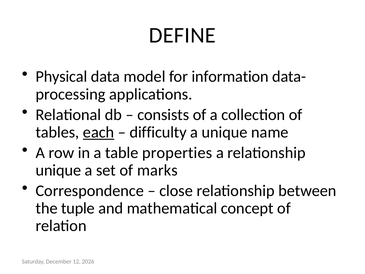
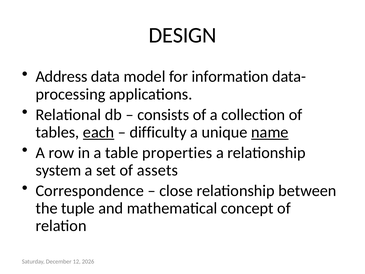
DEFINE: DEFINE -> DESIGN
Physical: Physical -> Address
name underline: none -> present
unique at (58, 170): unique -> system
marks: marks -> assets
